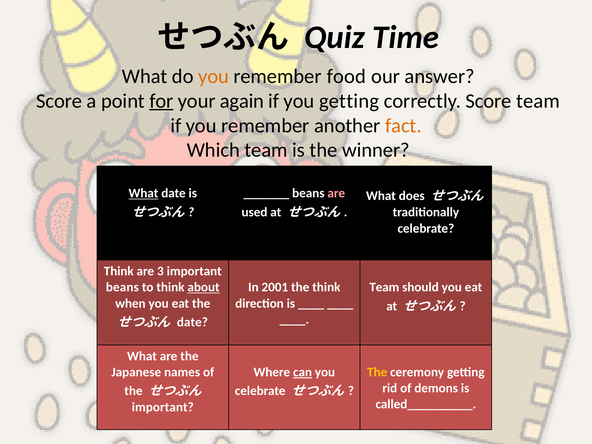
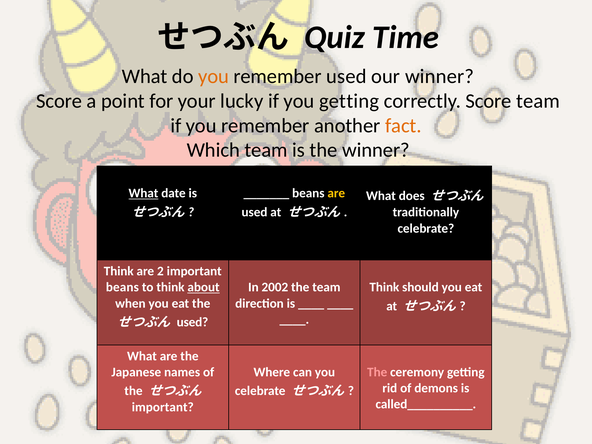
remember food: food -> used
our answer: answer -> winner
for underline: present -> none
again: again -> lucky
are at (336, 193) colour: pink -> yellow
3: 3 -> 2
2001: 2001 -> 2002
the think: think -> team
Team at (384, 287): Team -> Think
date at (192, 322): date -> used
can underline: present -> none
The at (377, 372) colour: yellow -> pink
